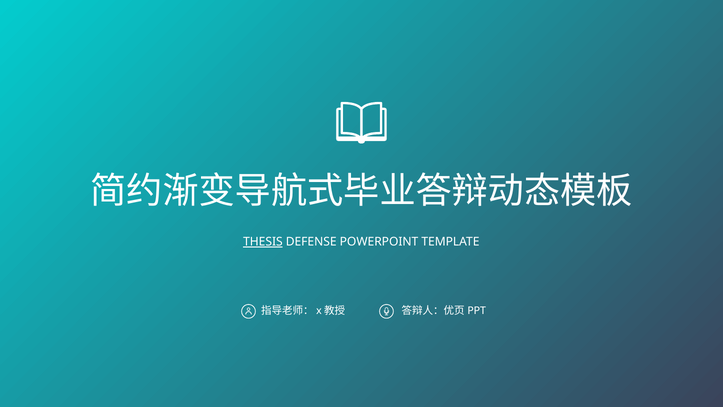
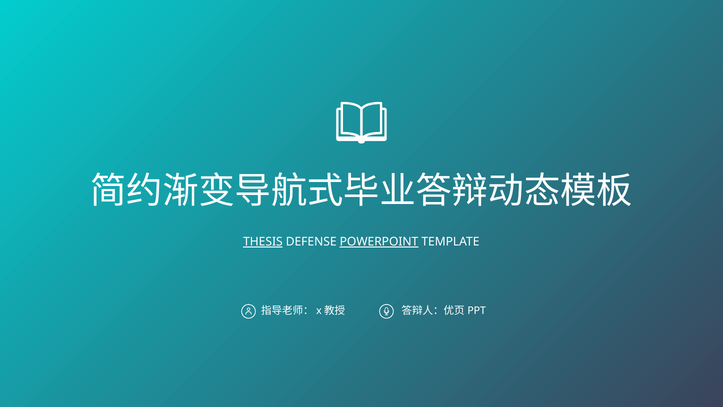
POWERPOINT underline: none -> present
